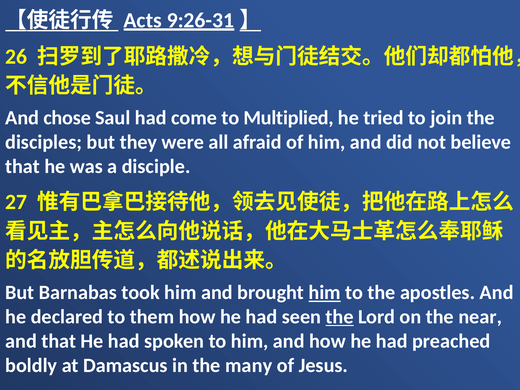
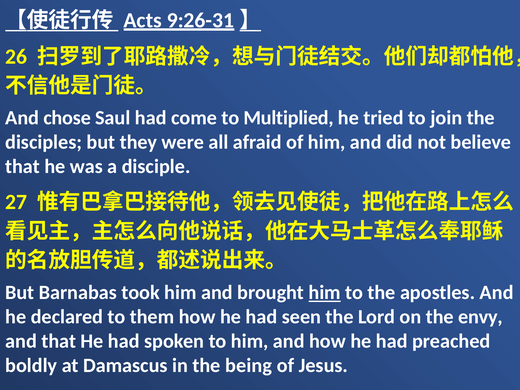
the at (340, 317) underline: present -> none
near: near -> envy
many: many -> being
